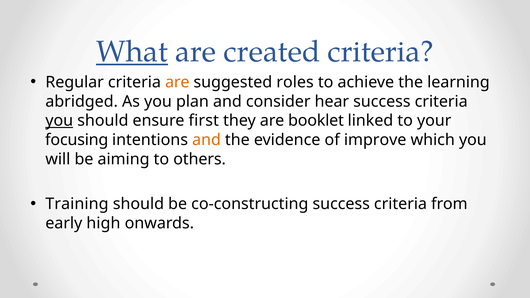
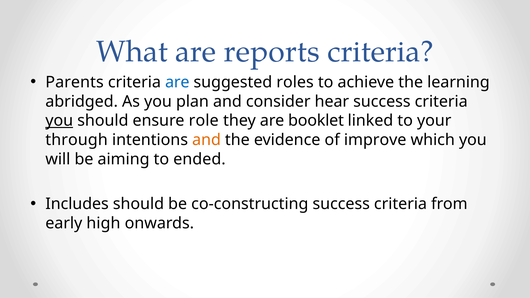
What underline: present -> none
created: created -> reports
Regular: Regular -> Parents
are at (177, 82) colour: orange -> blue
first: first -> role
focusing: focusing -> through
others: others -> ended
Training: Training -> Includes
